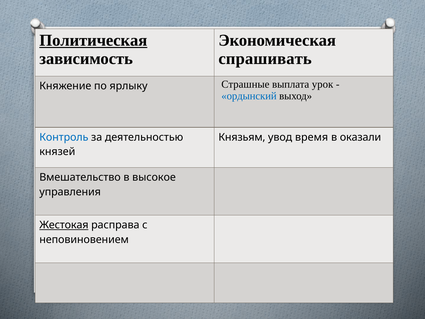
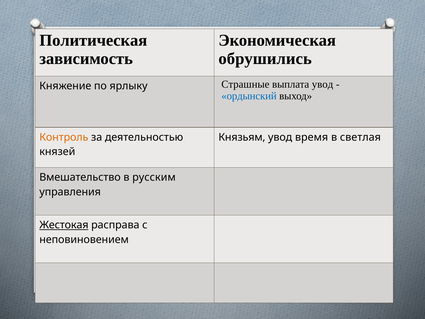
Политическая underline: present -> none
спрашивать: спрашивать -> обрушились
выплата урок: урок -> увод
Контроль colour: blue -> orange
оказали: оказали -> светлая
высокое: высокое -> русским
